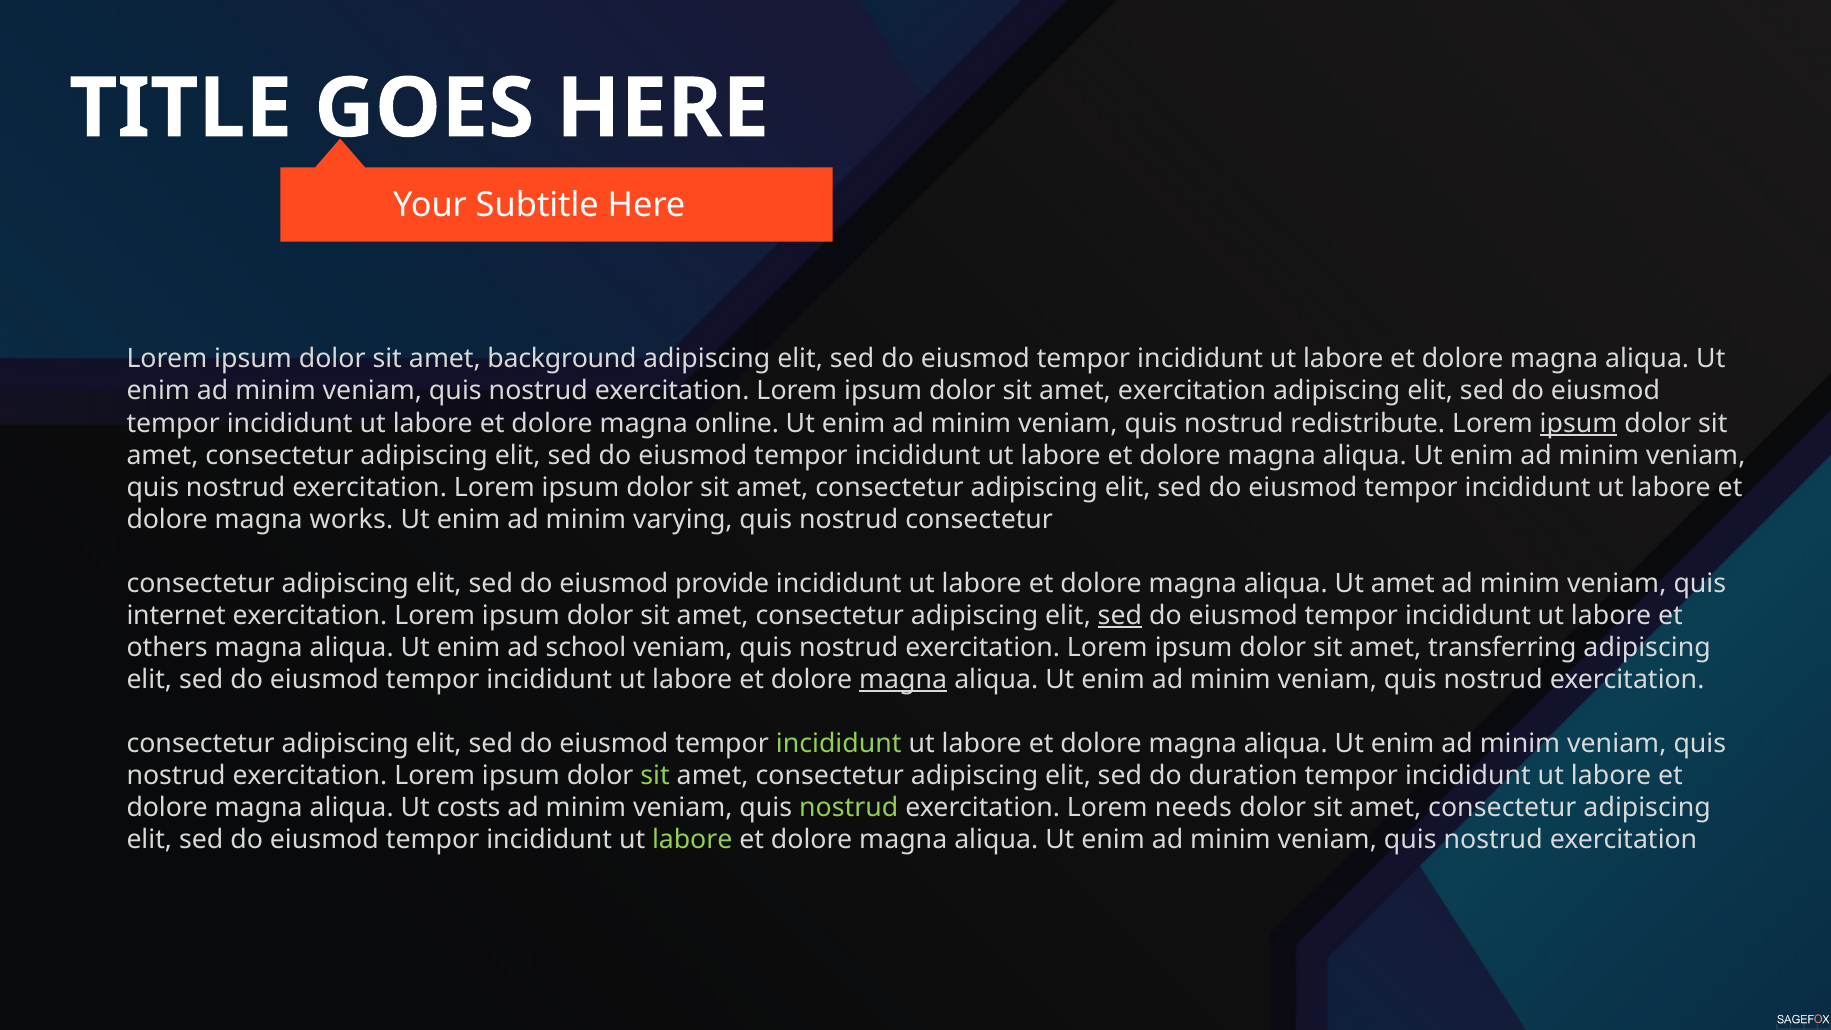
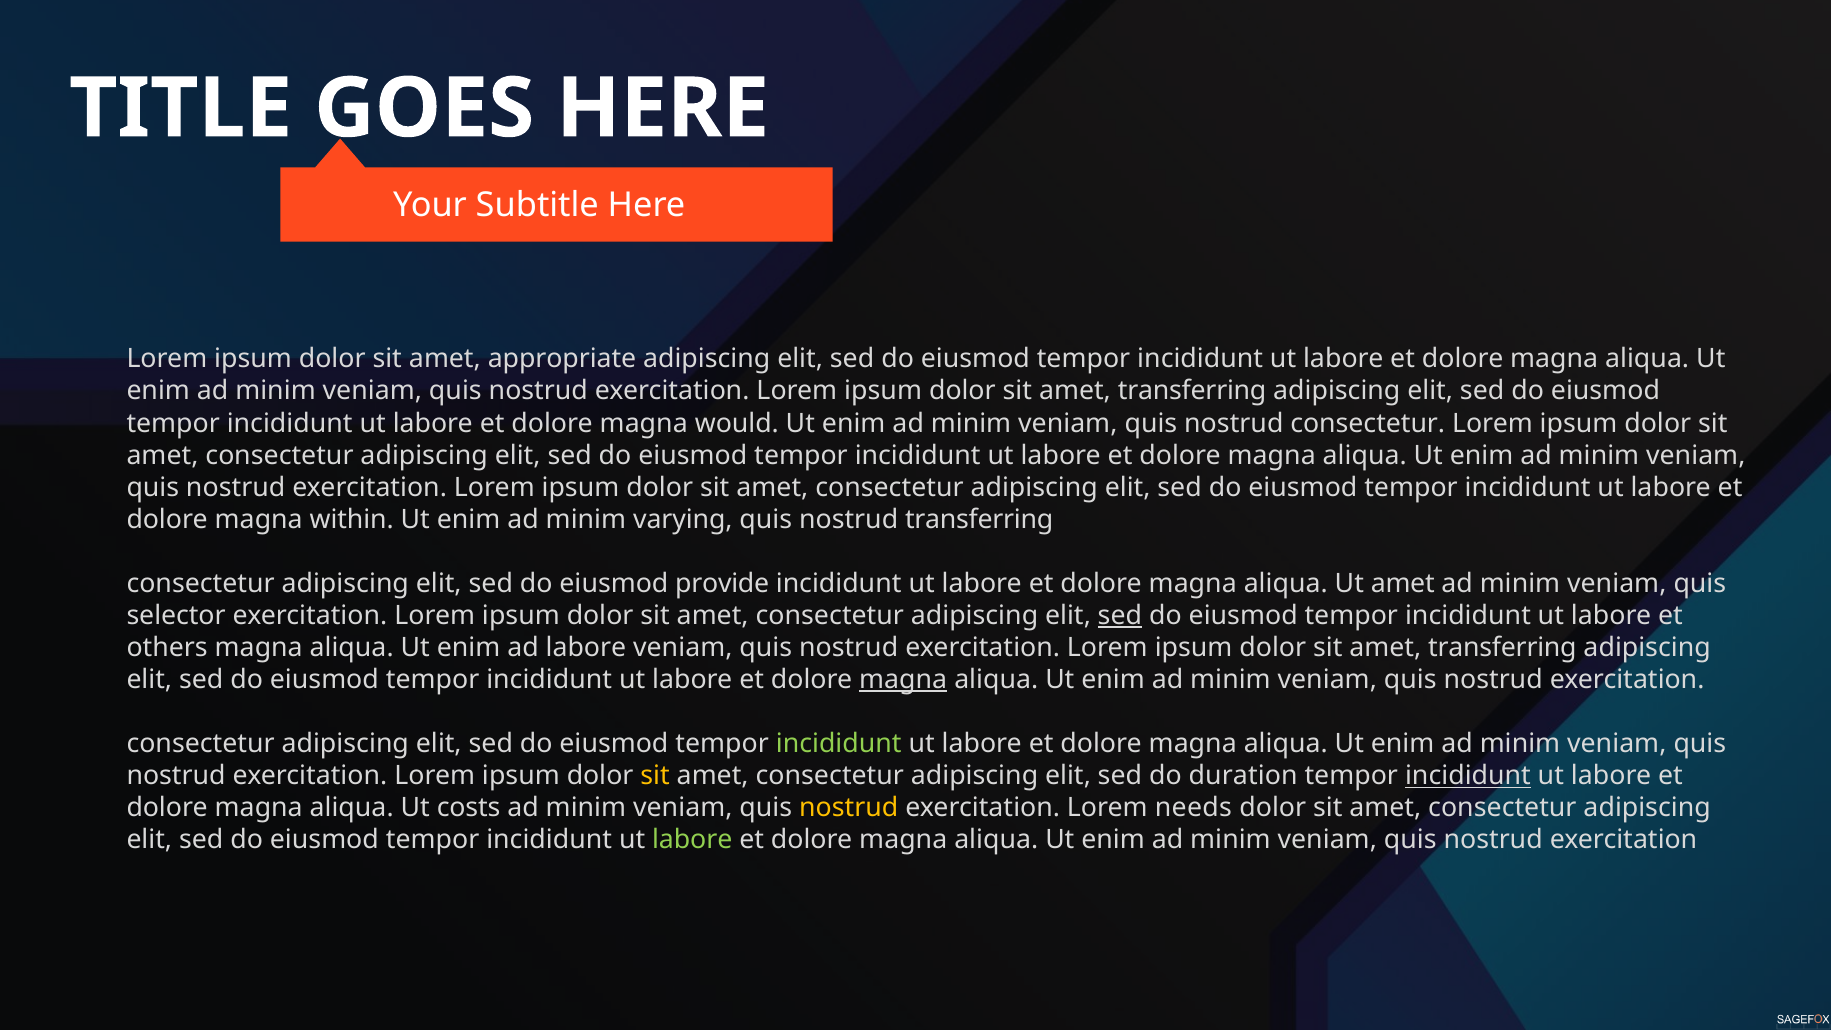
background: background -> appropriate
exercitation at (1192, 391): exercitation -> transferring
online: online -> would
nostrud redistribute: redistribute -> consectetur
ipsum at (1579, 423) underline: present -> none
works: works -> within
nostrud consectetur: consectetur -> transferring
internet: internet -> selector
ad school: school -> labore
sit at (655, 776) colour: light green -> yellow
incididunt at (1468, 776) underline: none -> present
nostrud at (849, 808) colour: light green -> yellow
